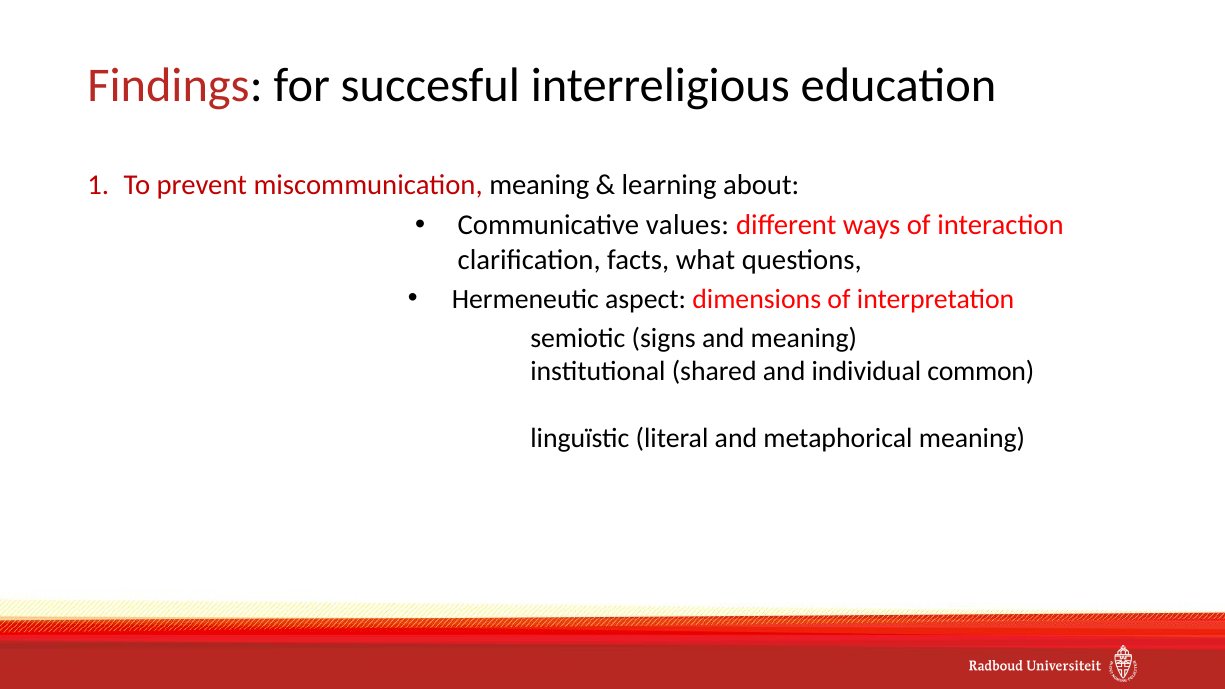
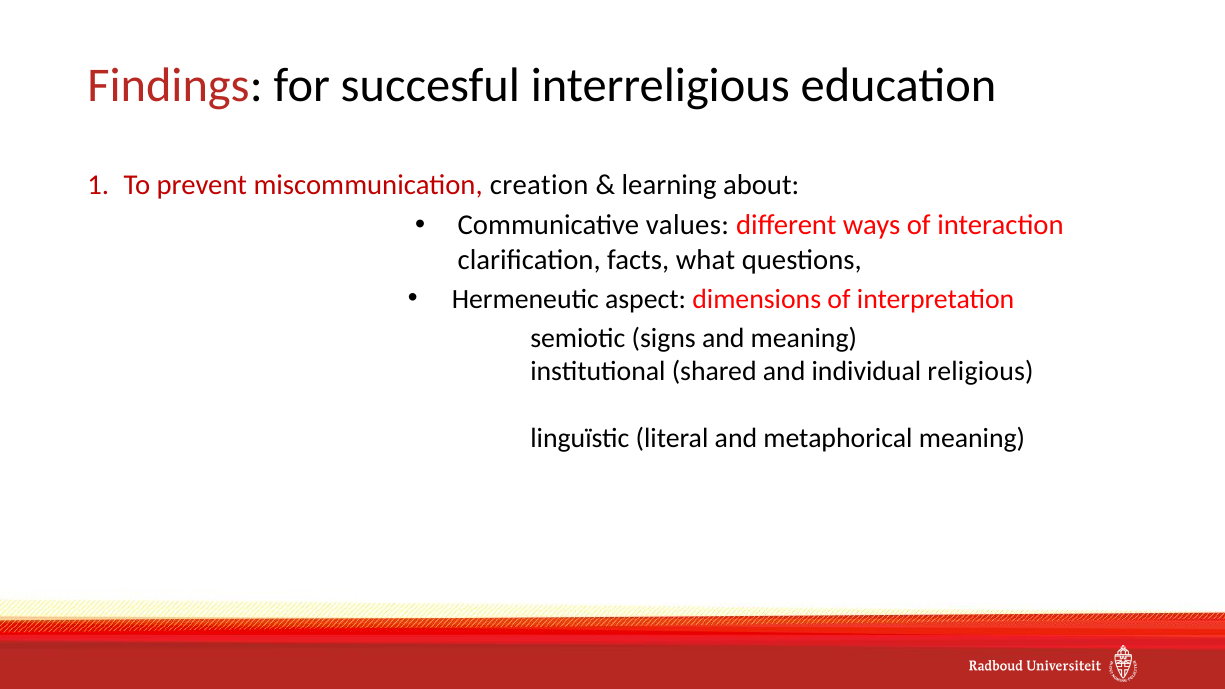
miscommunication meaning: meaning -> creation
common: common -> religious
